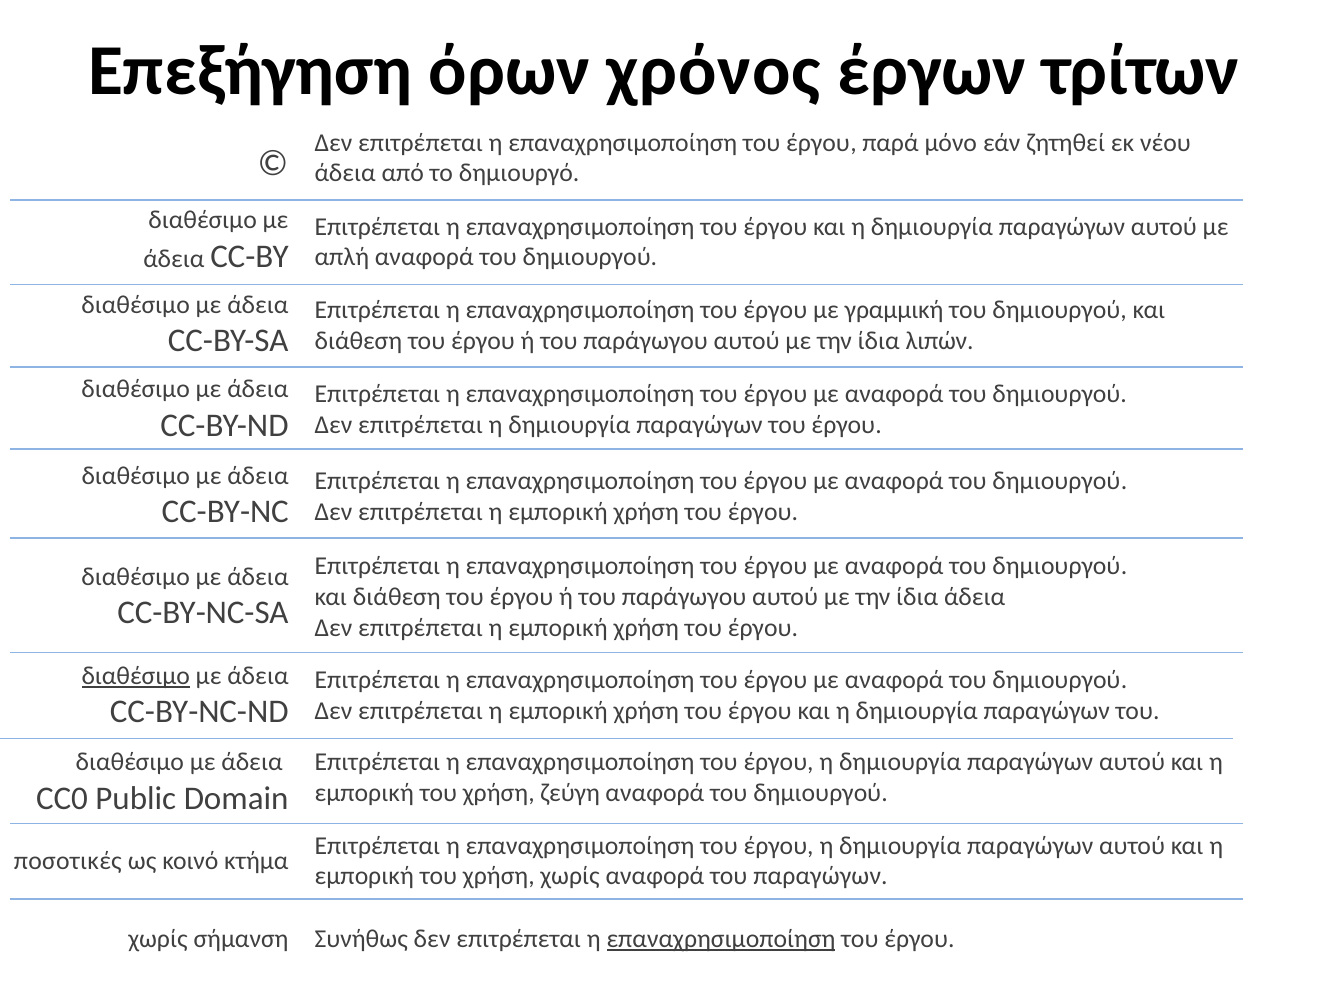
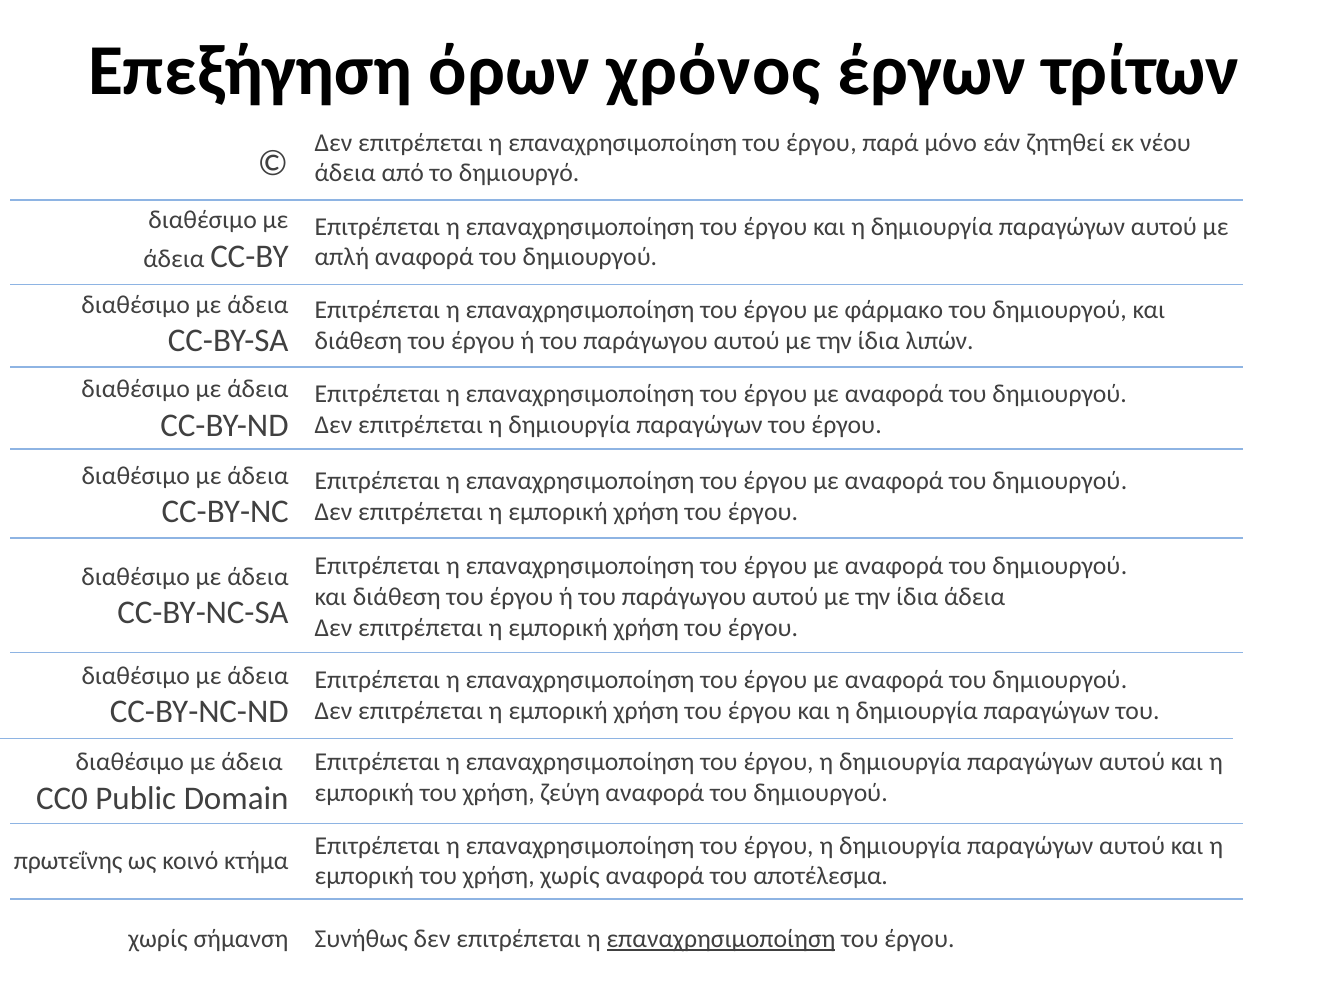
γραμμική: γραμμική -> φάρμακο
διαθέσιμο at (136, 676) underline: present -> none
ποσοτικές: ποσοτικές -> πρωτεΐνης
του παραγώγων: παραγώγων -> αποτέλεσμα
